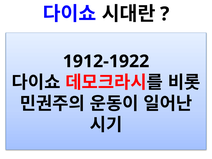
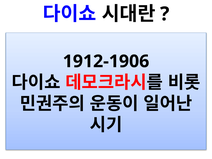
1912-1922: 1912-1922 -> 1912-1906
